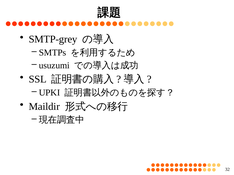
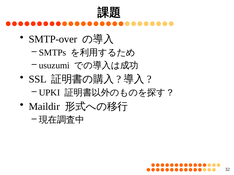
SMTP-grey: SMTP-grey -> SMTP-over
